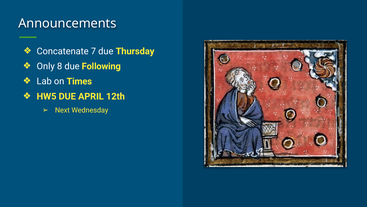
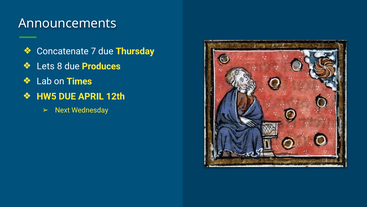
Only: Only -> Lets
Following: Following -> Produces
